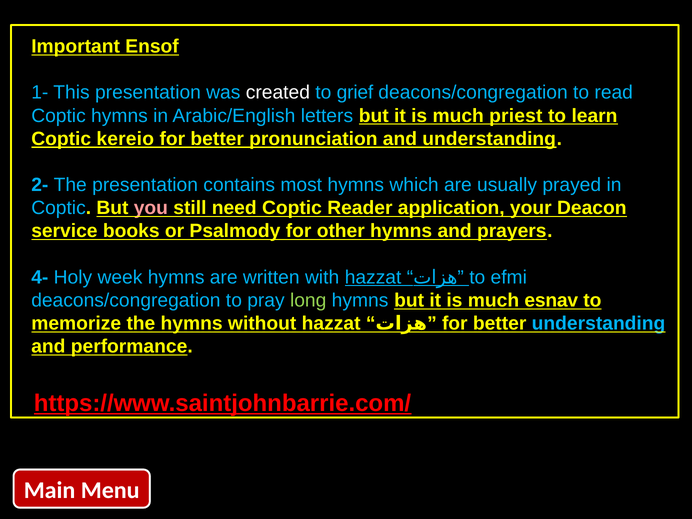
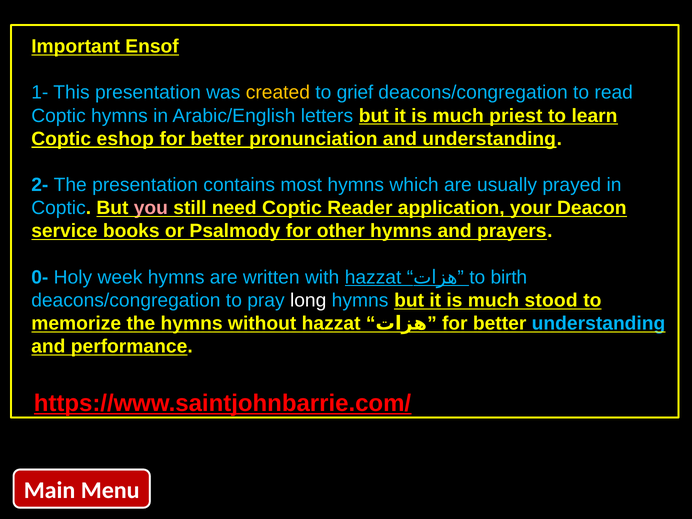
created colour: white -> yellow
kereio: kereio -> eshop
4-: 4- -> 0-
efmi: efmi -> birth
long colour: light green -> white
esnav: esnav -> stood
